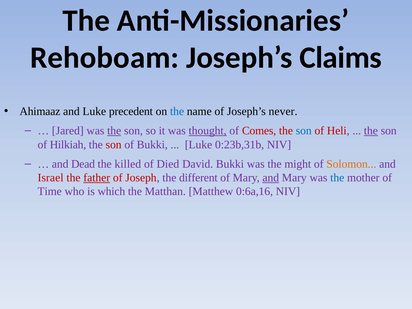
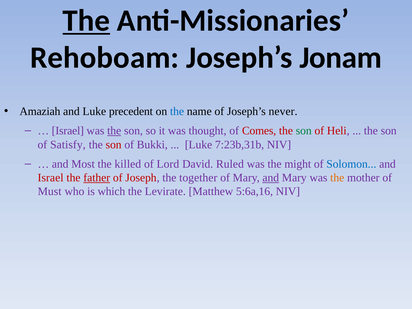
The at (86, 20) underline: none -> present
Claims: Claims -> Jonam
Ahimaaz: Ahimaaz -> Amaziah
Jared at (68, 131): Jared -> Israel
thought underline: present -> none
son at (304, 131) colour: blue -> green
the at (371, 131) underline: present -> none
Hilkiah: Hilkiah -> Satisfy
0:23b,31b: 0:23b,31b -> 7:23b,31b
Dead: Dead -> Most
Died: Died -> Lord
David Bukki: Bukki -> Ruled
Solomon colour: orange -> blue
different: different -> together
the at (337, 178) colour: blue -> orange
Time: Time -> Must
Matthan: Matthan -> Levirate
0:6a,16: 0:6a,16 -> 5:6a,16
